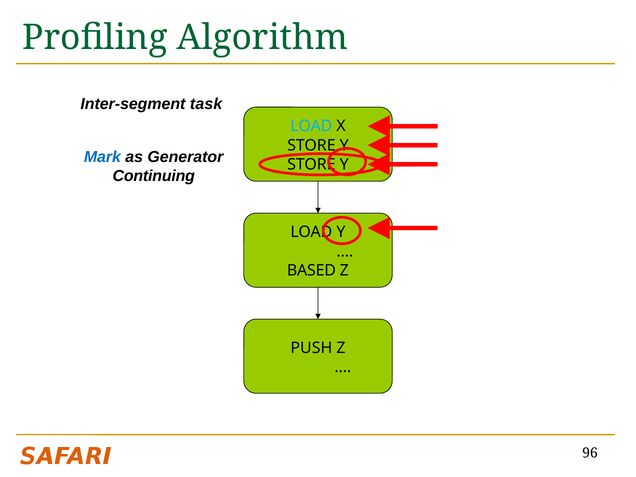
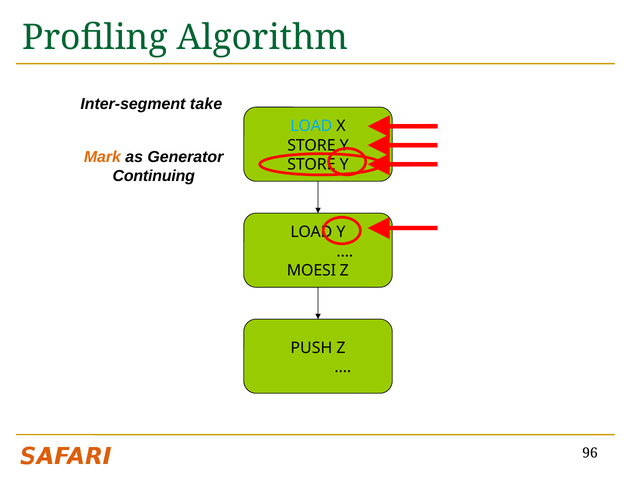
task: task -> take
Mark colour: blue -> orange
BASED: BASED -> MOESI
